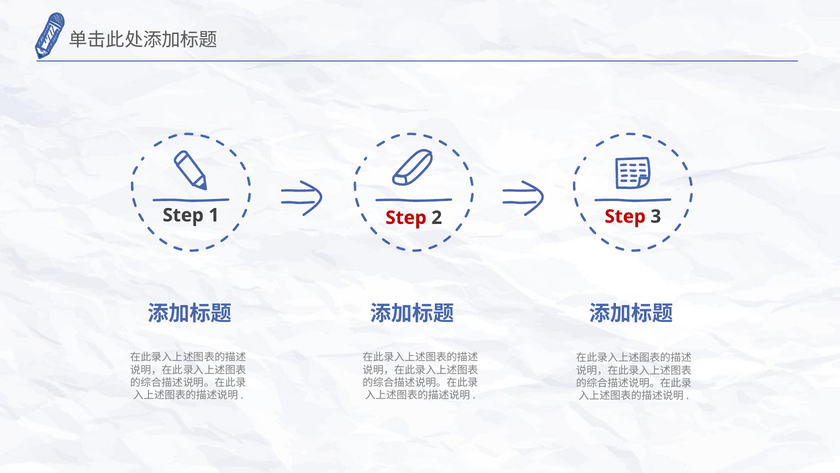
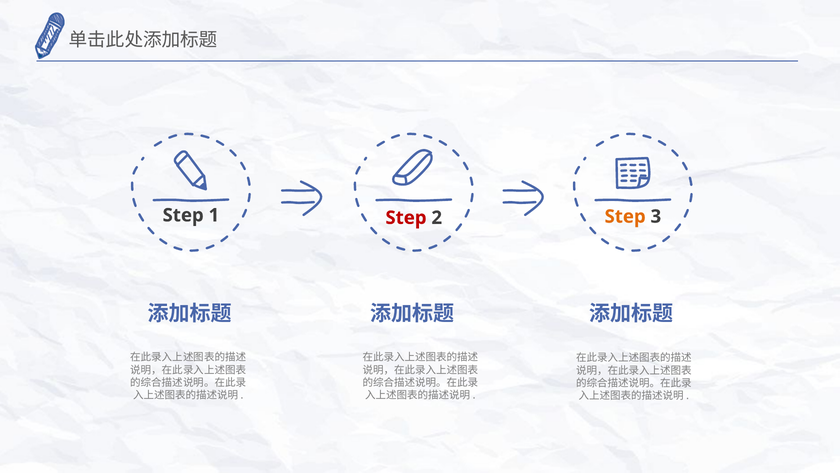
Step at (625, 216) colour: red -> orange
